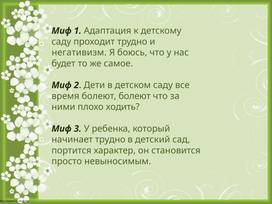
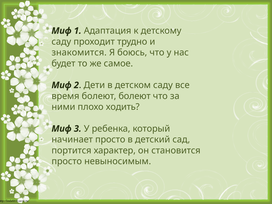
негативизм: негативизм -> знакомится
начинает трудно: трудно -> просто
